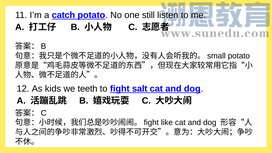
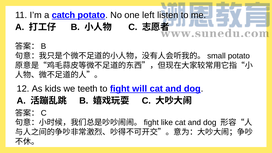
still: still -> left
salt: salt -> will
